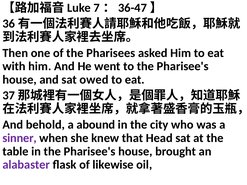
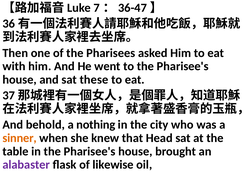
owed: owed -> these
abound: abound -> nothing
sinner colour: purple -> orange
